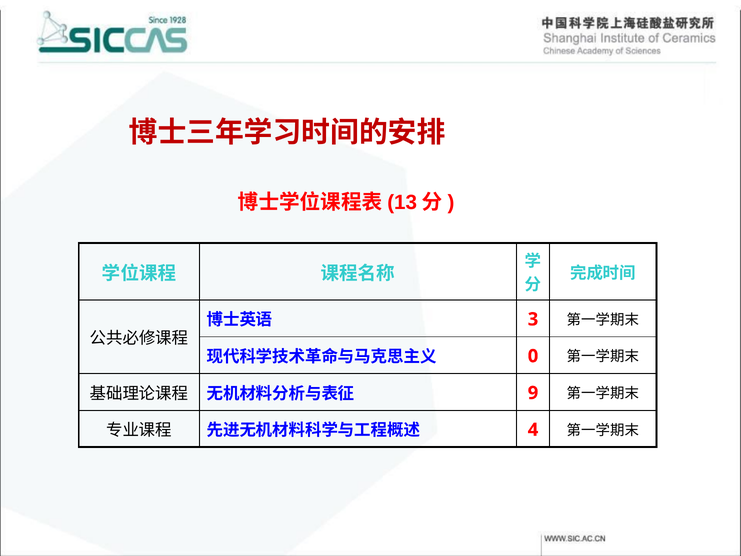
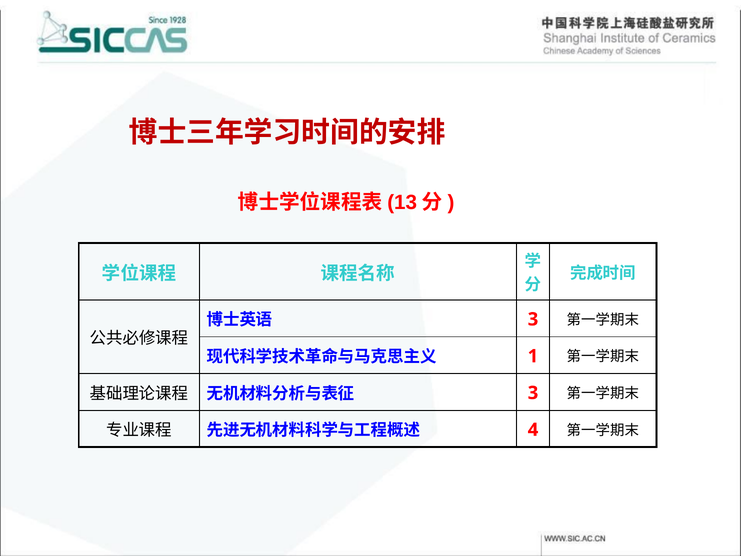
0: 0 -> 1
9 at (533, 393): 9 -> 3
